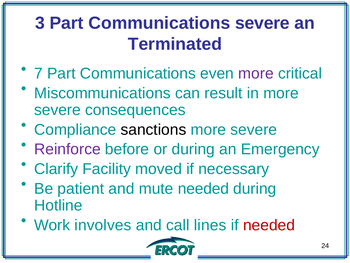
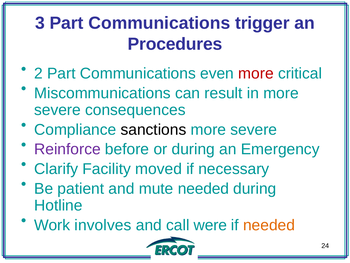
Communications severe: severe -> trigger
Terminated: Terminated -> Procedures
7: 7 -> 2
more at (256, 73) colour: purple -> red
lines: lines -> were
needed at (269, 225) colour: red -> orange
